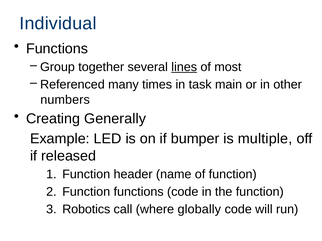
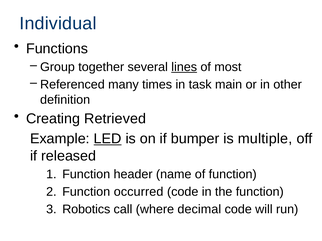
numbers: numbers -> definition
Generally: Generally -> Retrieved
LED underline: none -> present
Function functions: functions -> occurred
globally: globally -> decimal
